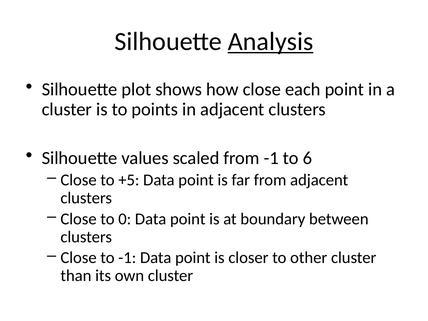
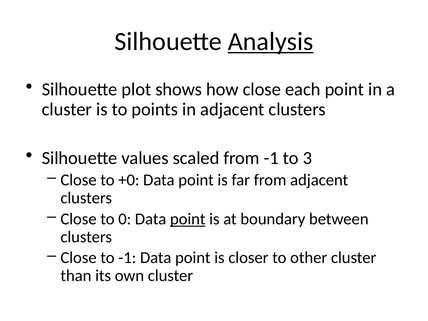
6: 6 -> 3
+5: +5 -> +0
point at (188, 219) underline: none -> present
